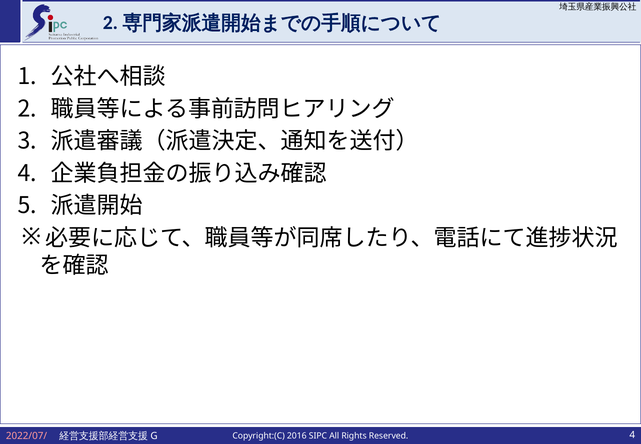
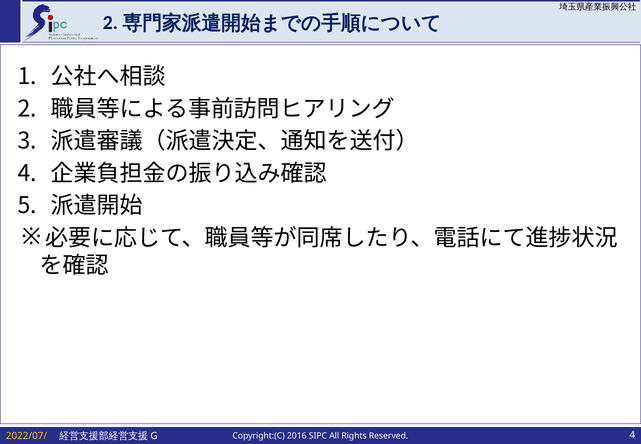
2022/07/ colour: pink -> yellow
